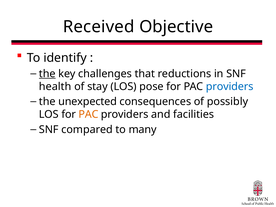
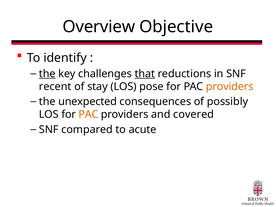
Received: Received -> Overview
that underline: none -> present
health: health -> recent
providers at (230, 87) colour: blue -> orange
facilities: facilities -> covered
many: many -> acute
